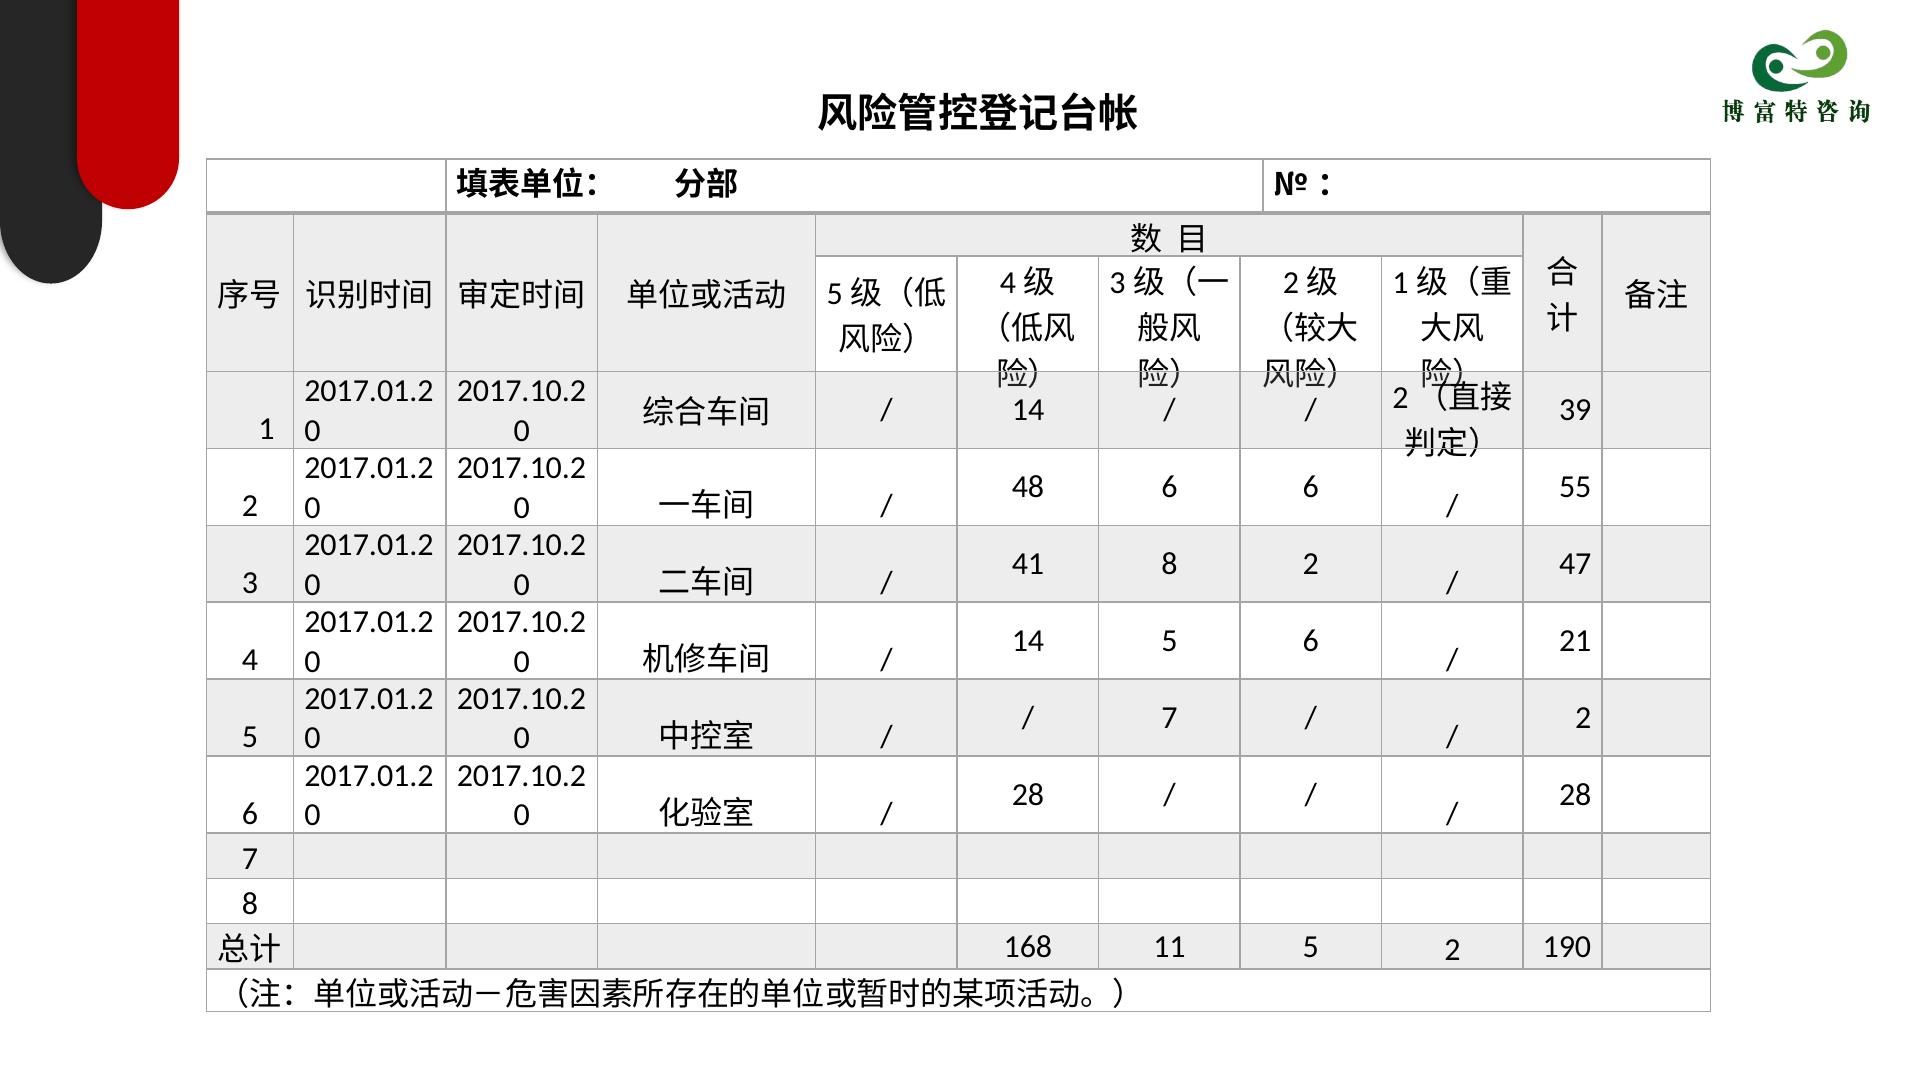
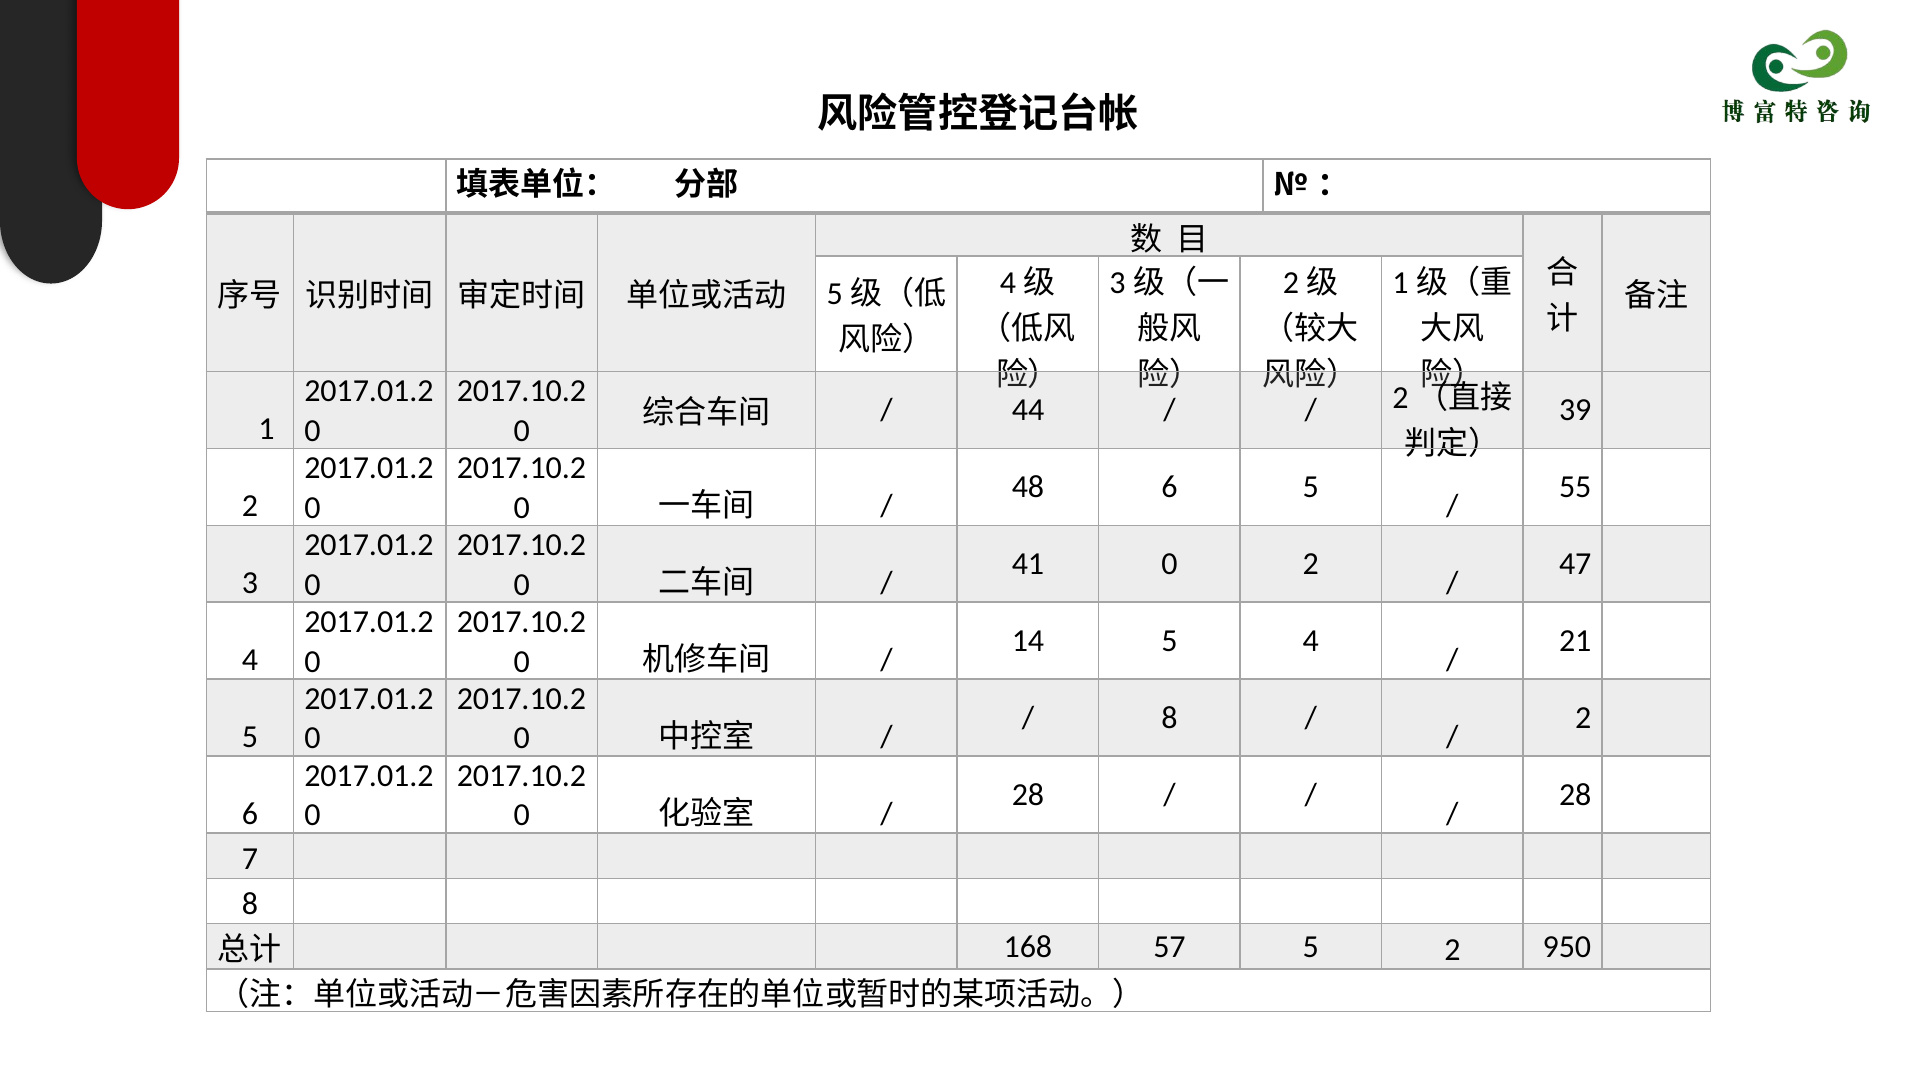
14 at (1028, 410): 14 -> 44
6 6: 6 -> 5
41 8: 8 -> 0
5 6: 6 -> 4
7 at (1169, 718): 7 -> 8
11: 11 -> 57
190: 190 -> 950
